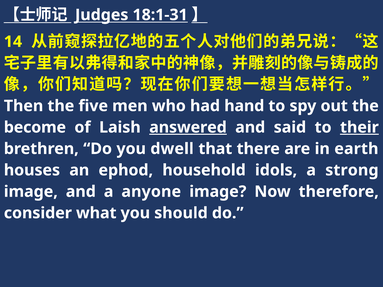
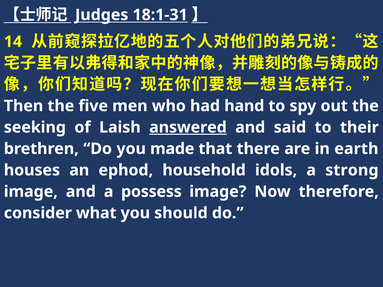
become: become -> seeking
their underline: present -> none
dwell: dwell -> made
anyone: anyone -> possess
